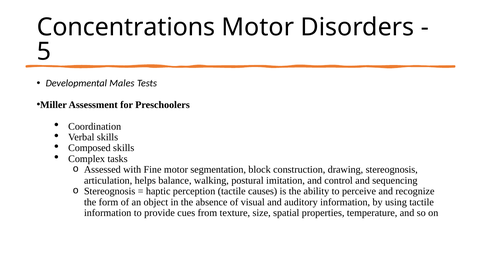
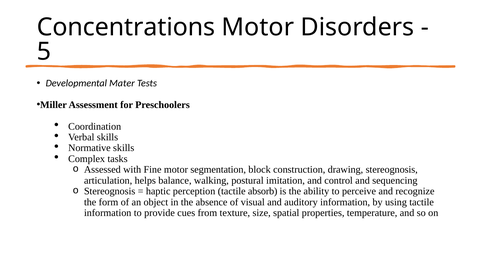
Males: Males -> Mater
Composed: Composed -> Normative
causes: causes -> absorb
